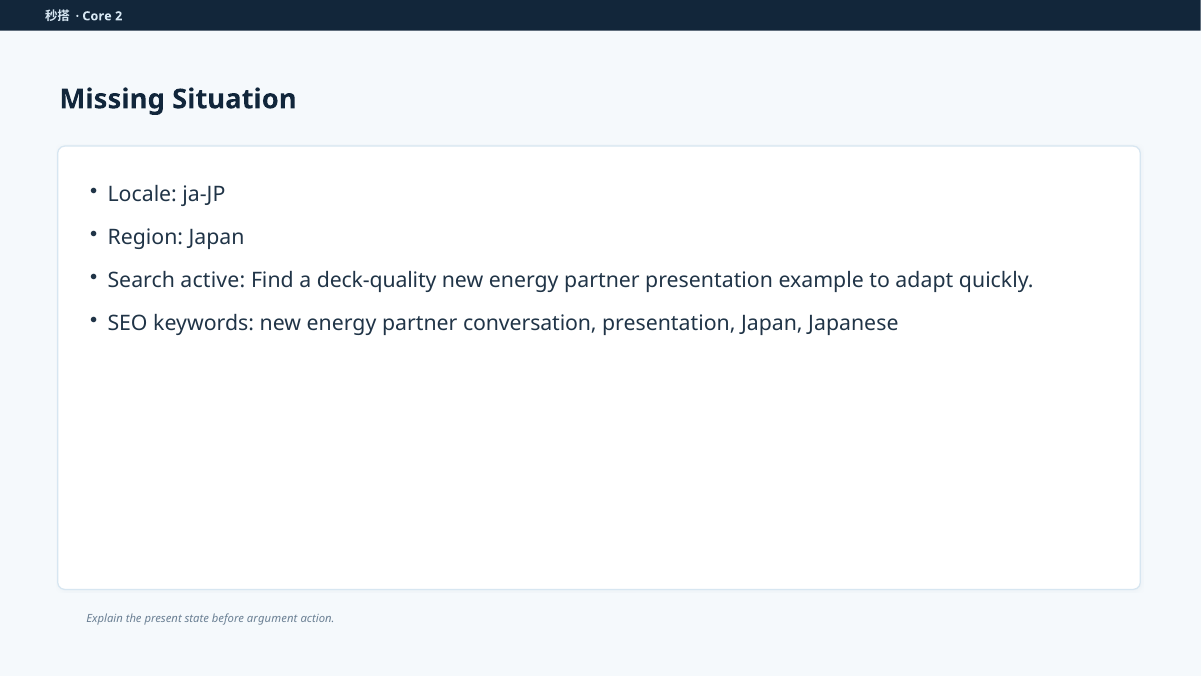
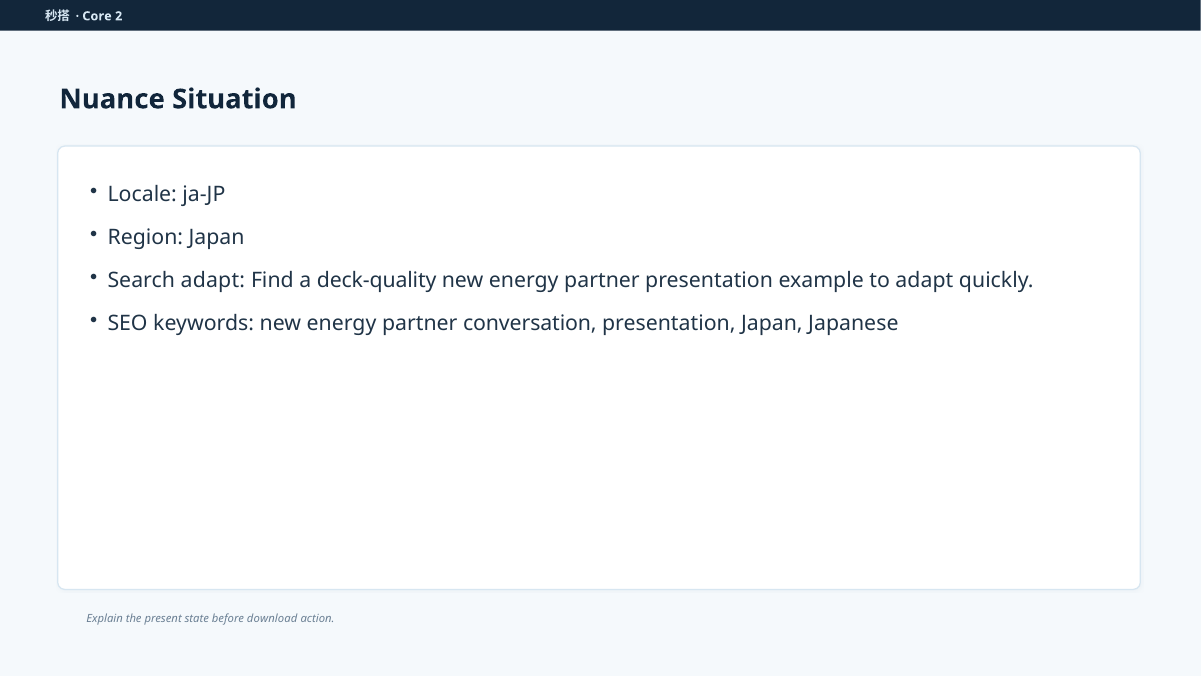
Missing: Missing -> Nuance
Search active: active -> adapt
argument: argument -> download
